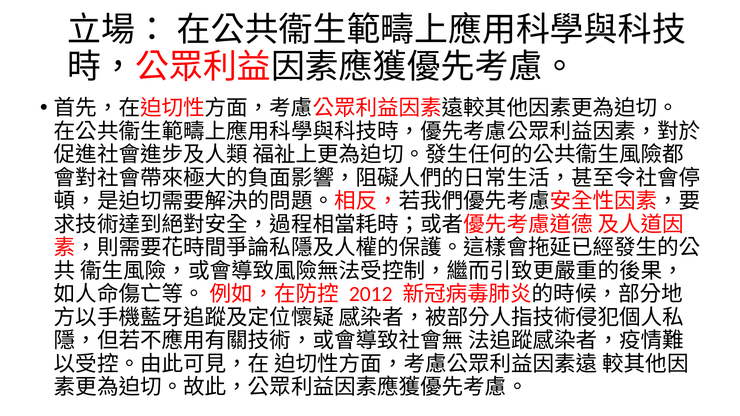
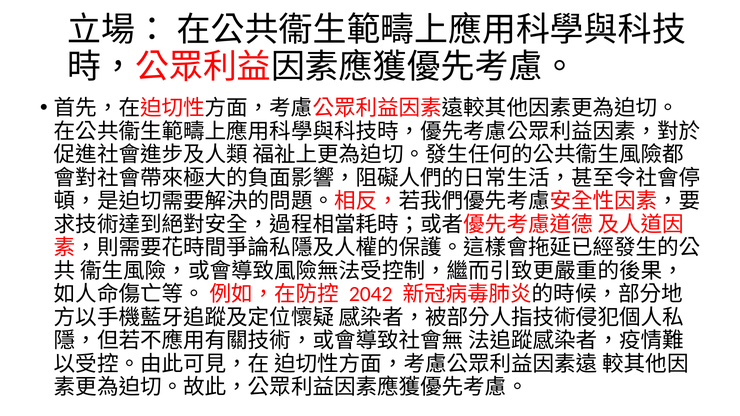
2012: 2012 -> 2042
